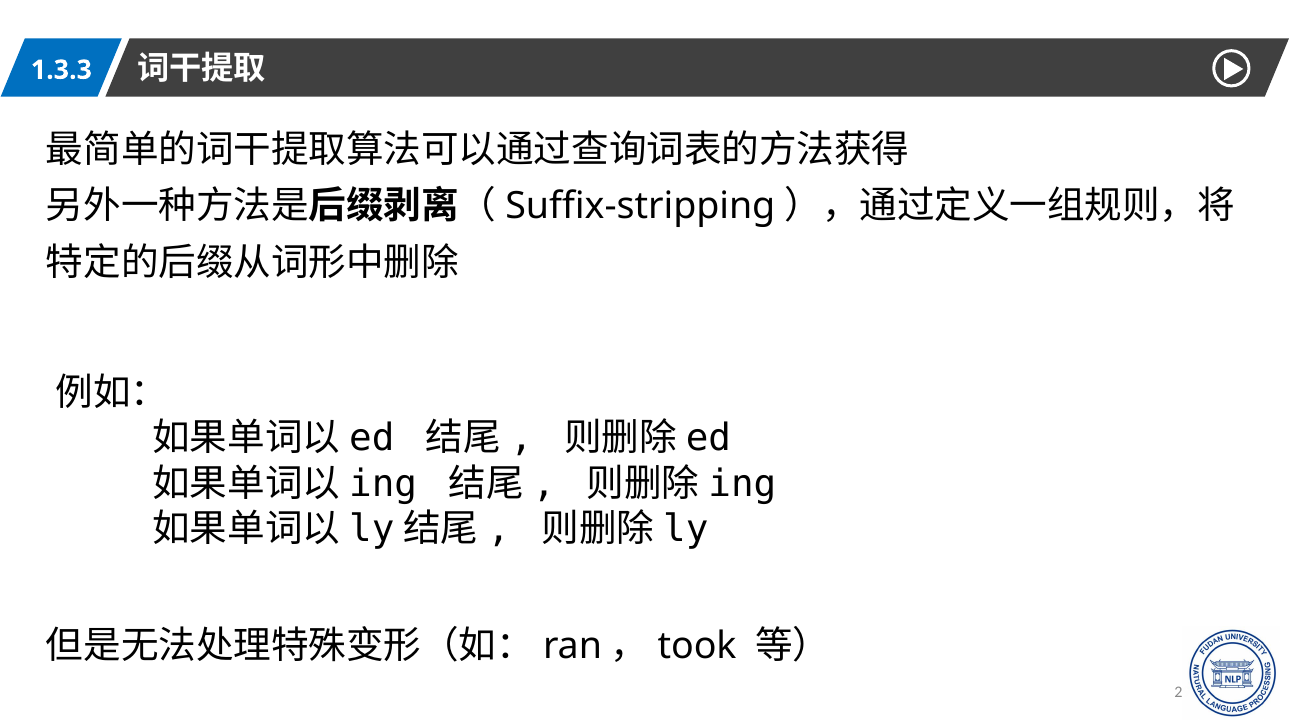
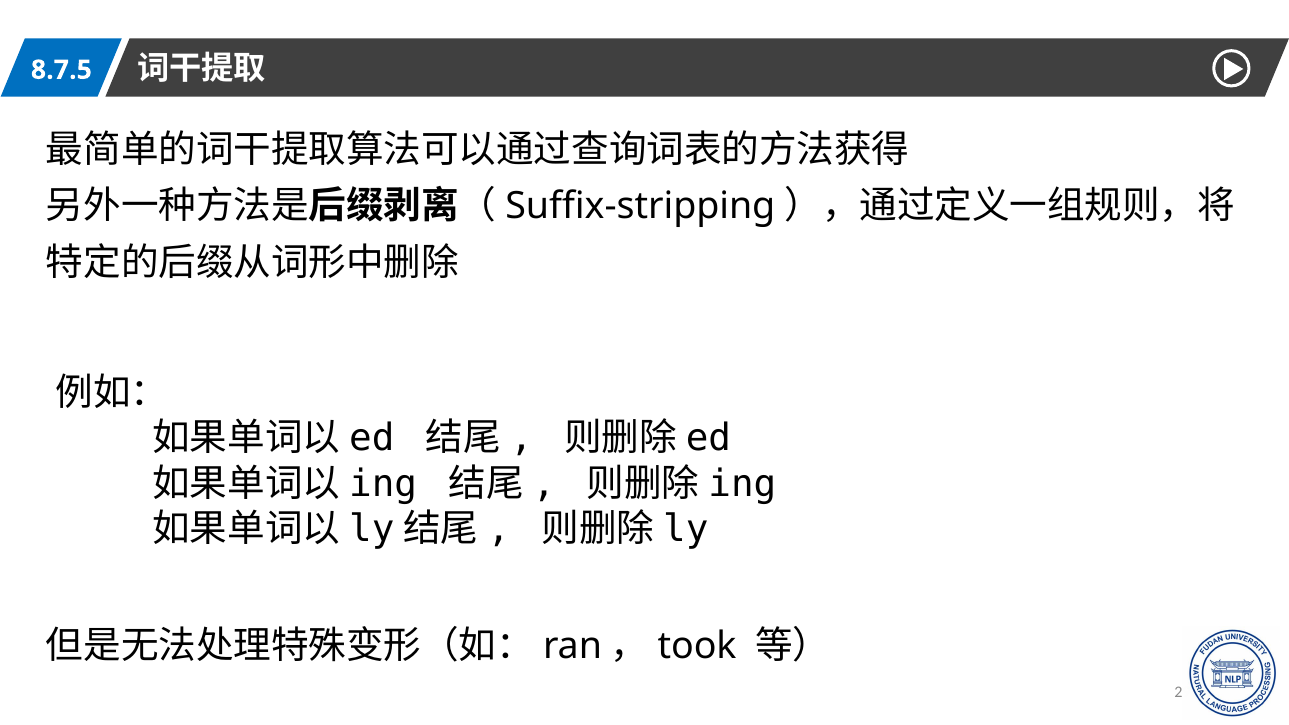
1.3.3: 1.3.3 -> 8.7.5
